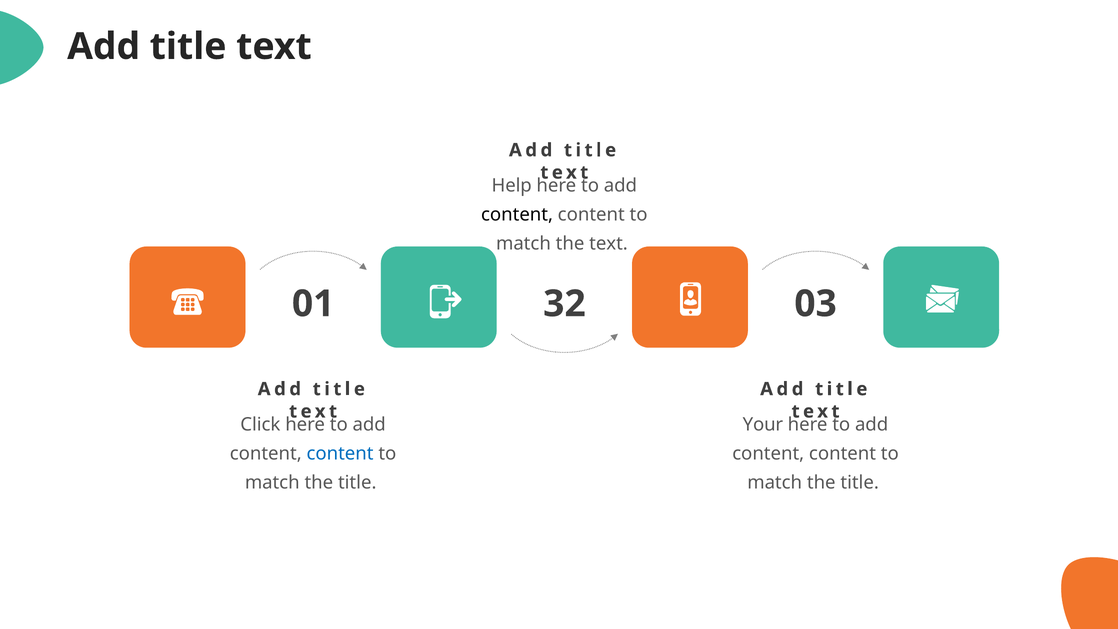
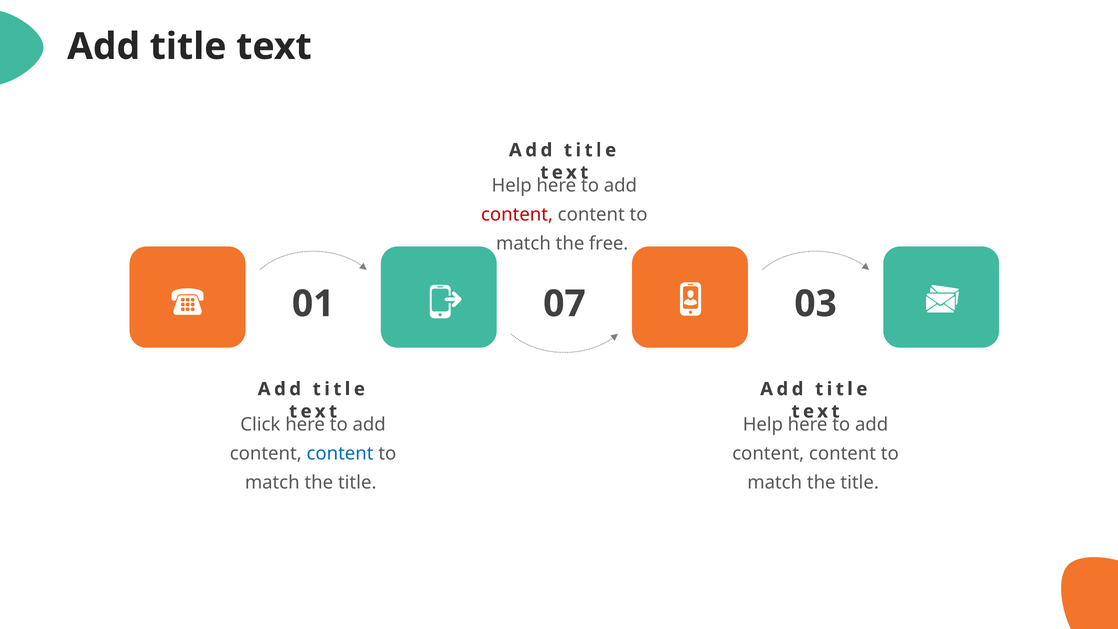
content at (517, 214) colour: black -> red
the text: text -> free
32: 32 -> 07
Your at (763, 424): Your -> Help
